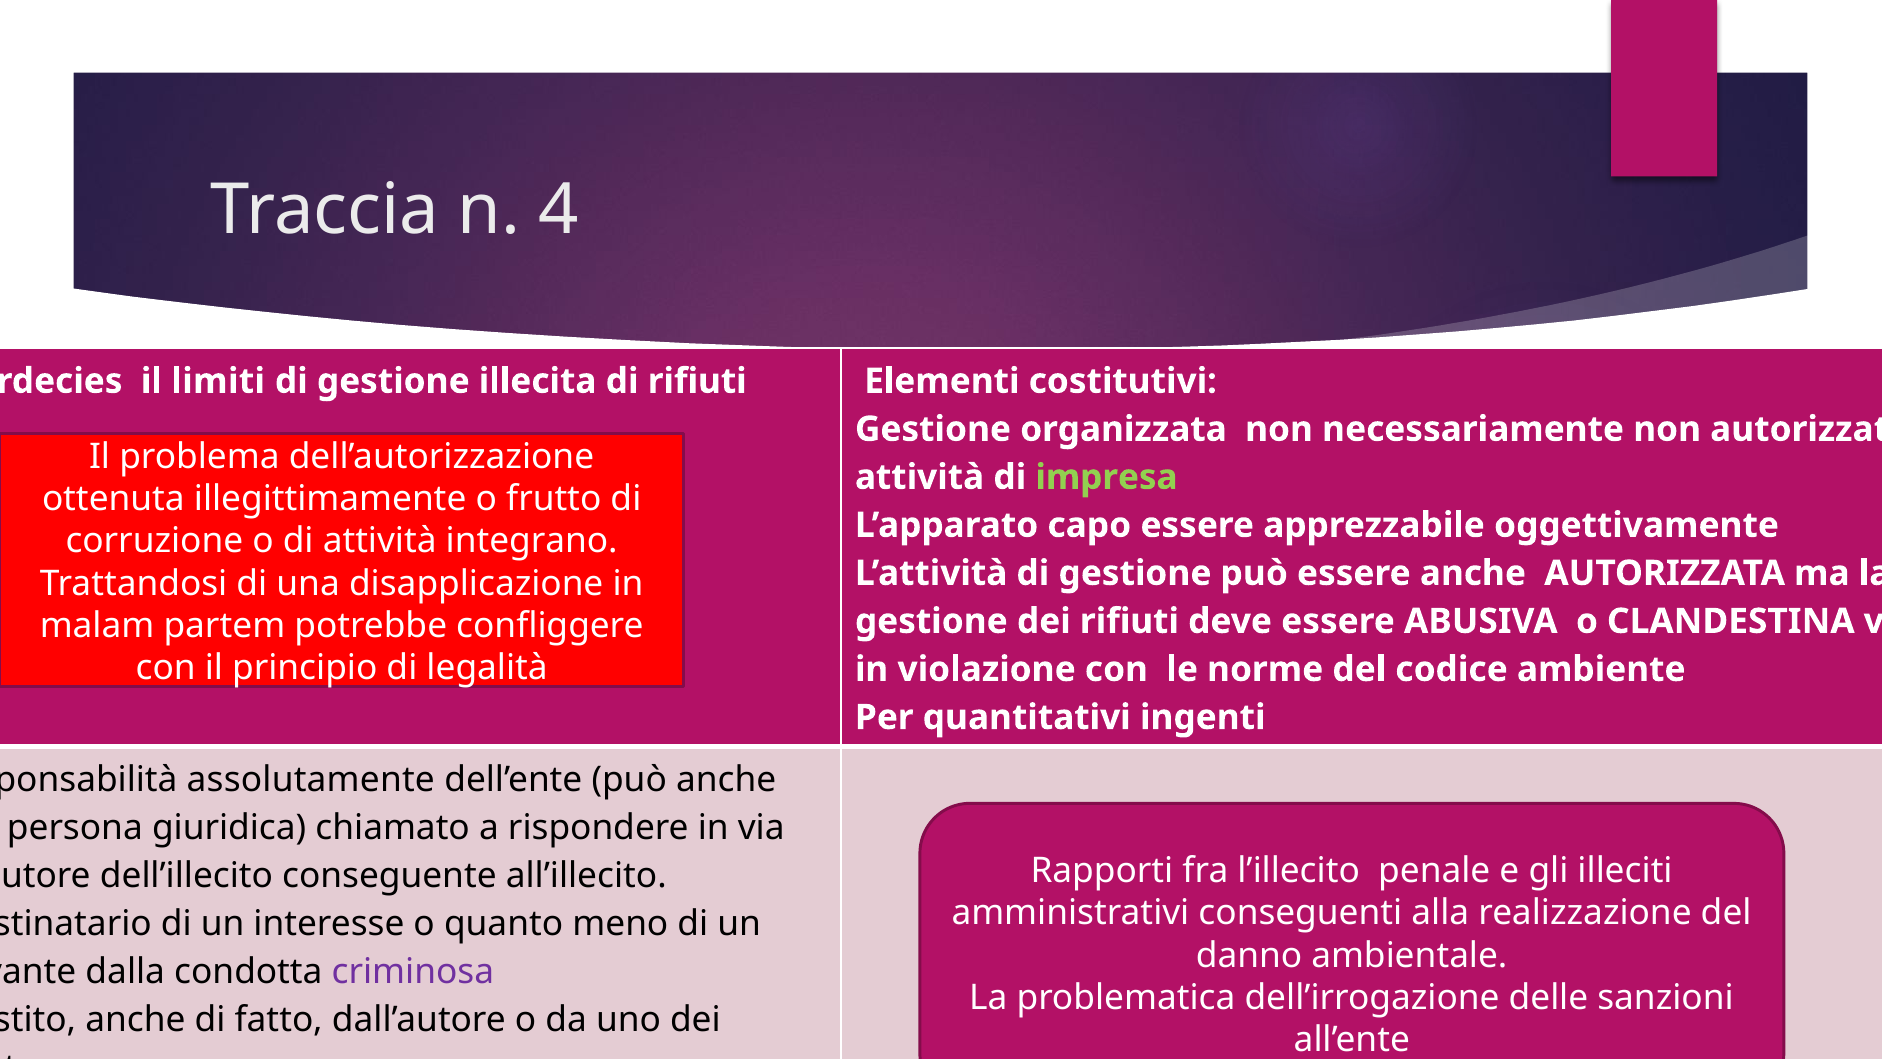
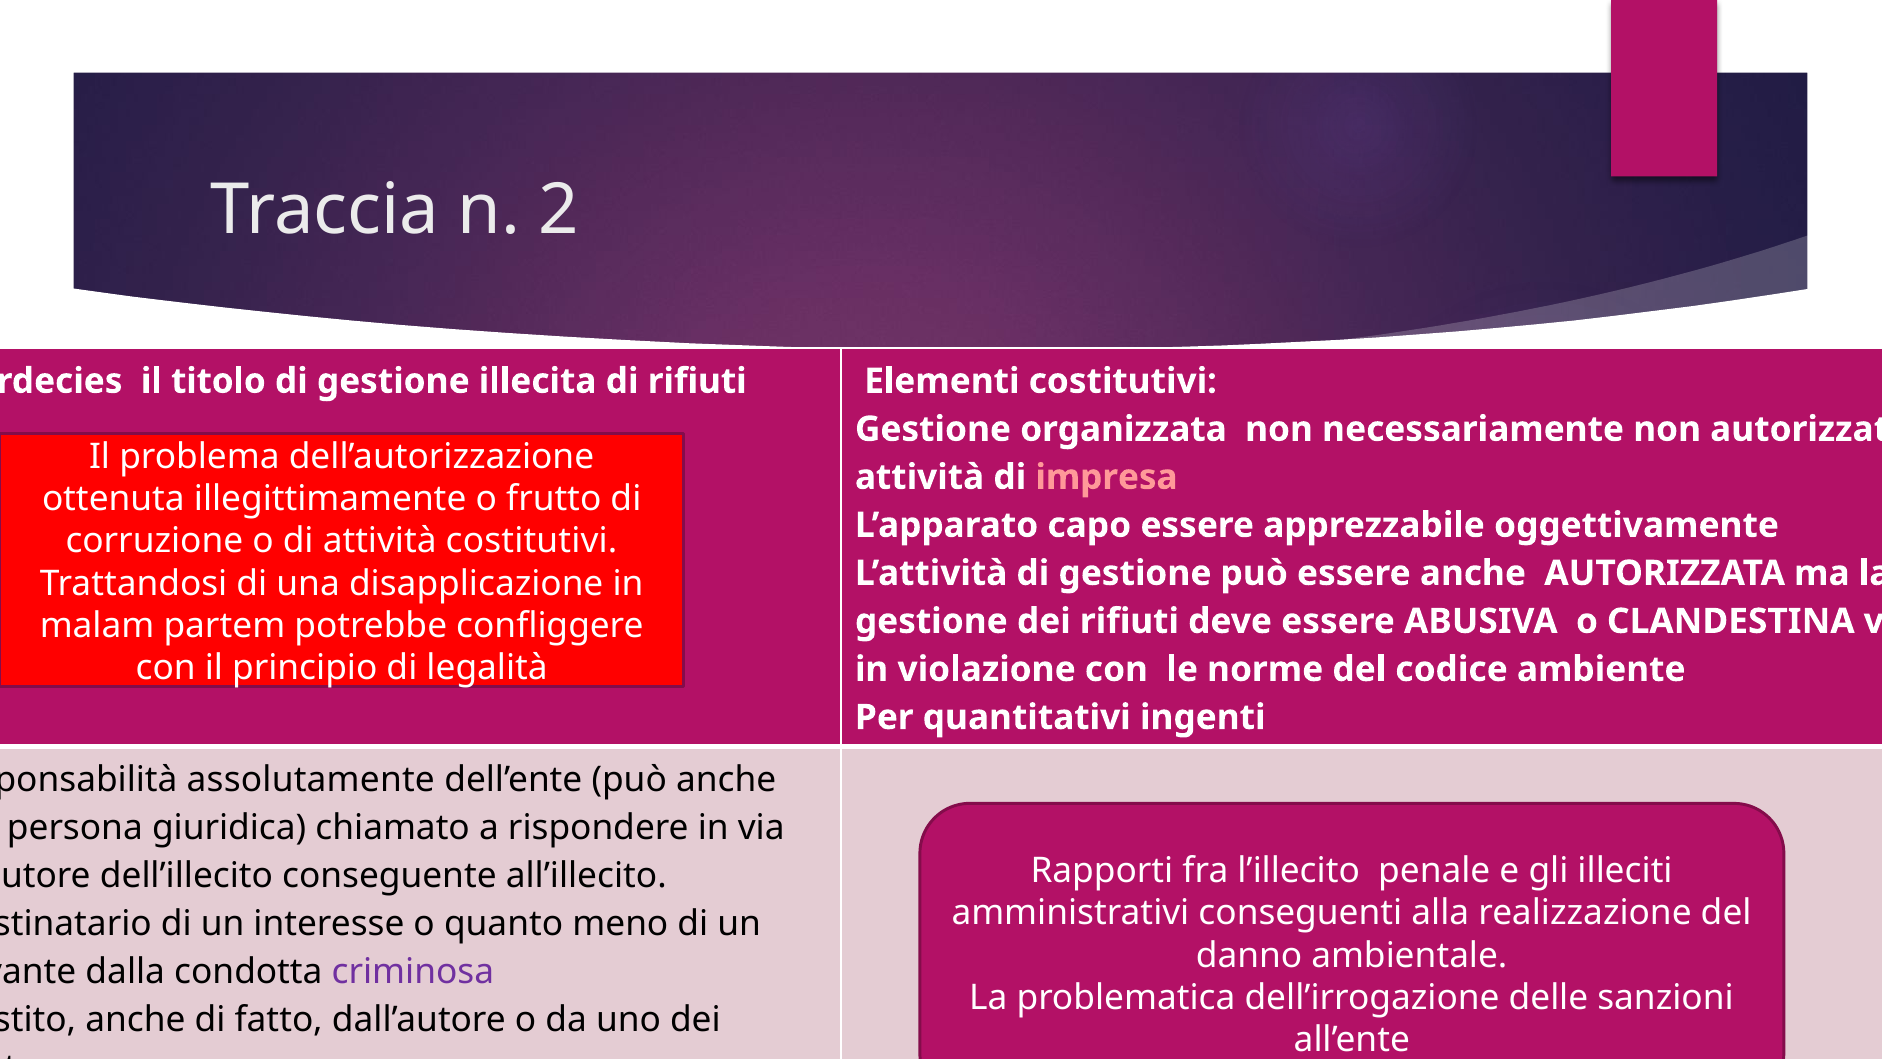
4: 4 -> 2
limiti: limiti -> titolo
impresa colour: light green -> pink
attività integrano: integrano -> costitutivi
